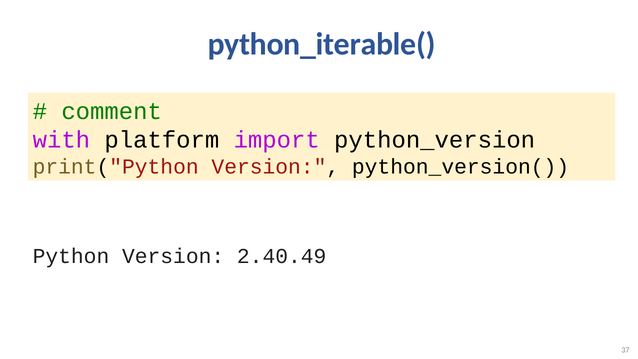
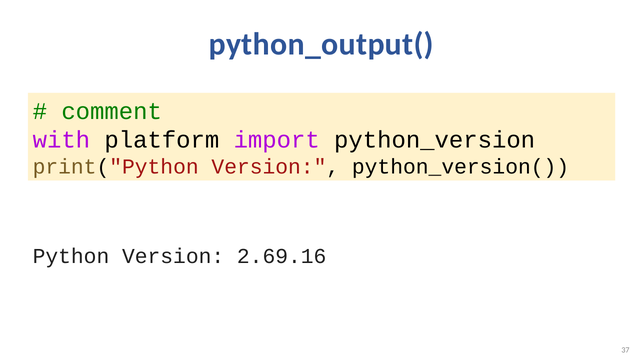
python_iterable(: python_iterable( -> python_output(
2.40.49: 2.40.49 -> 2.69.16
